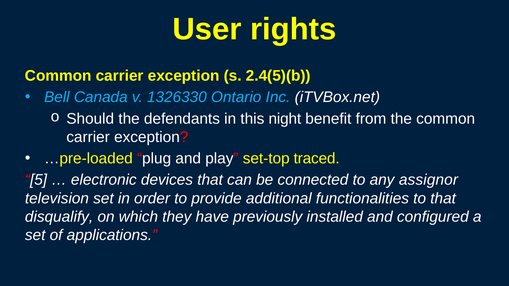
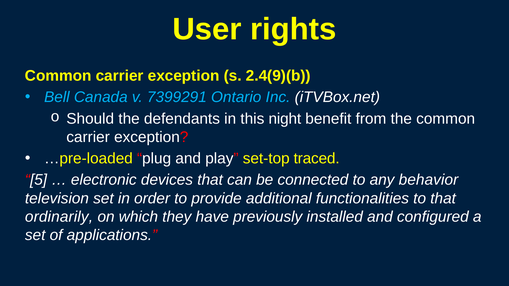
2.4(5)(b: 2.4(5)(b -> 2.4(9)(b
1326330: 1326330 -> 7399291
assignor: assignor -> behavior
disqualify: disqualify -> ordinarily
